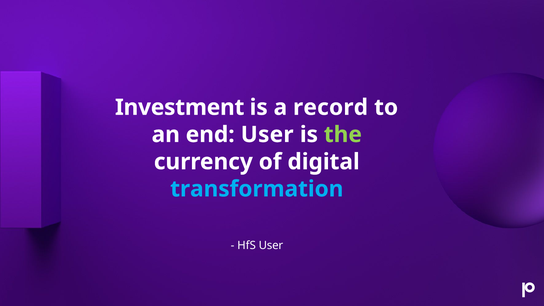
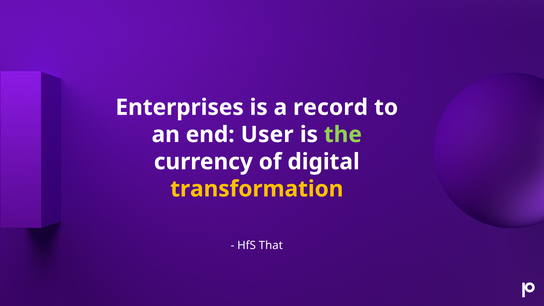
Investment: Investment -> Enterprises
transformation colour: light blue -> yellow
HfS User: User -> That
